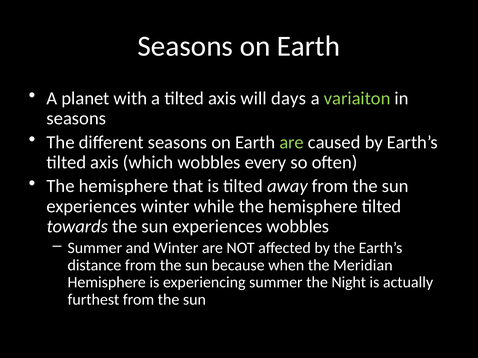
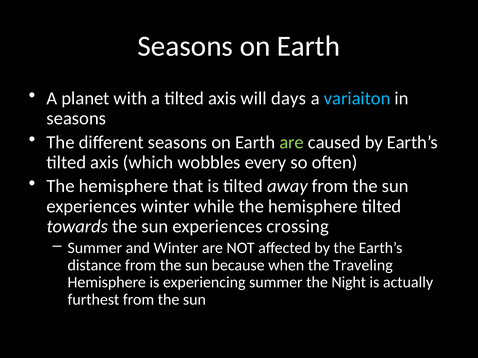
variaiton colour: light green -> light blue
experiences wobbles: wobbles -> crossing
Meridian: Meridian -> Traveling
